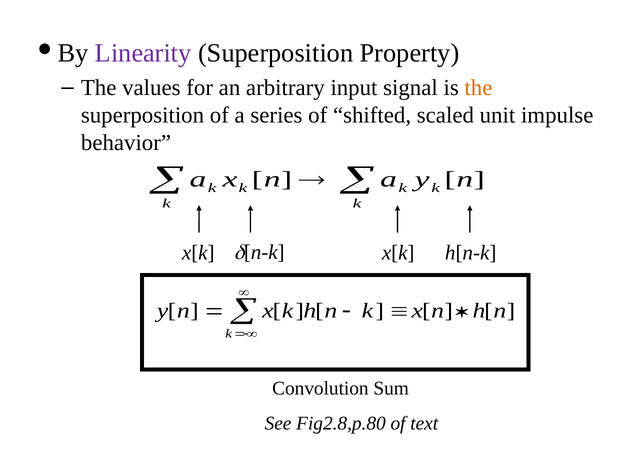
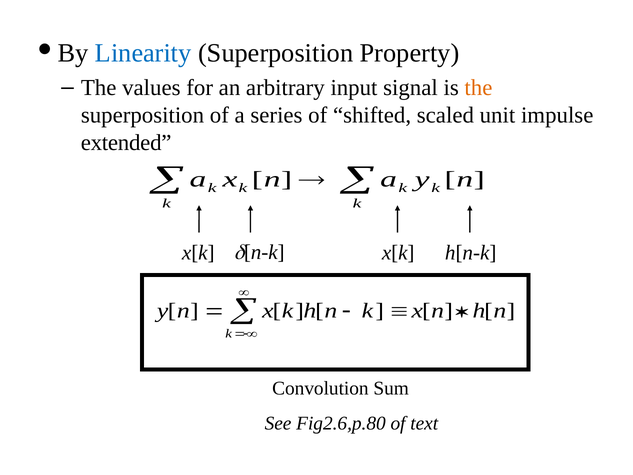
Linearity colour: purple -> blue
behavior: behavior -> extended
Fig2.8,p.80: Fig2.8,p.80 -> Fig2.6,p.80
